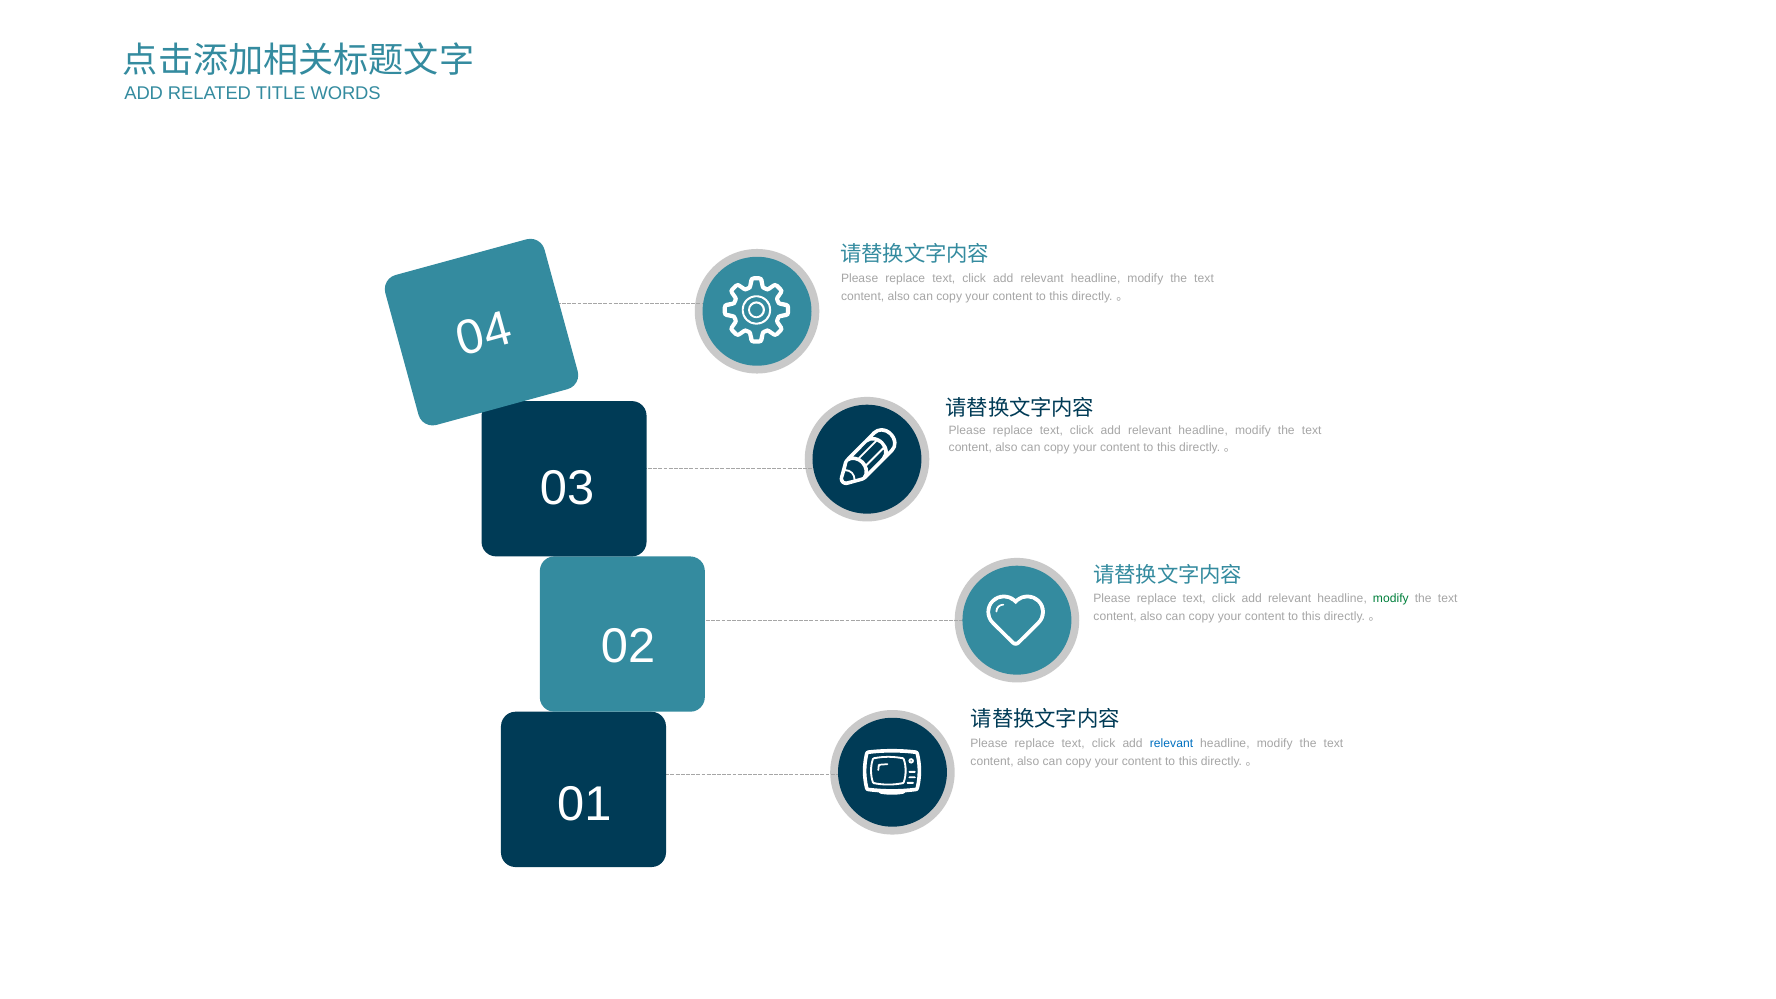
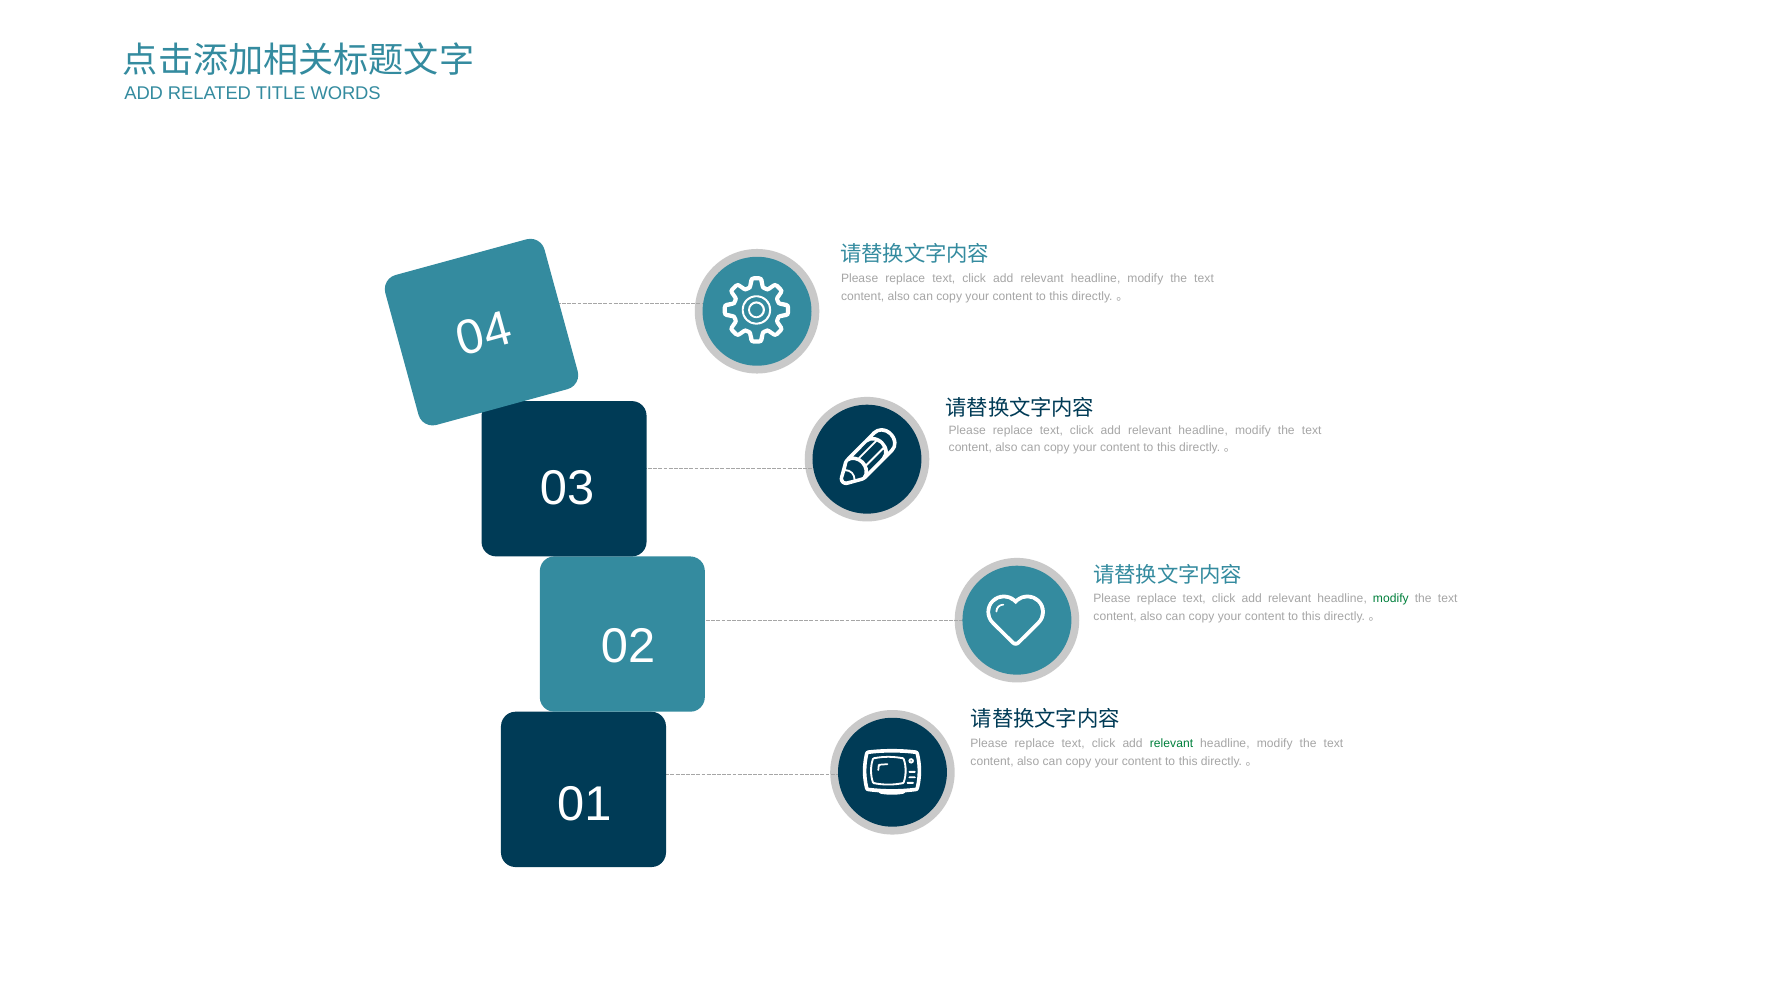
relevant at (1172, 744) colour: blue -> green
